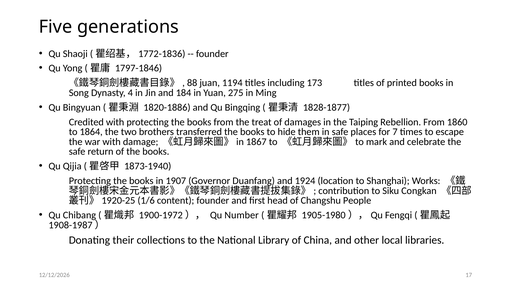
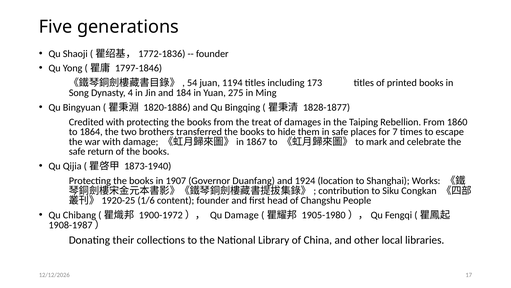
88: 88 -> 54
Qu Number: Number -> Damage
